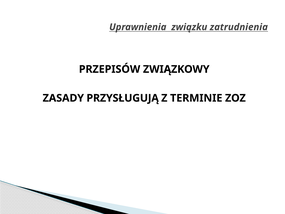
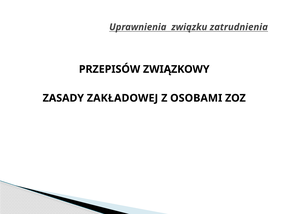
PRZYSŁUGUJĄ: PRZYSŁUGUJĄ -> ZAKŁADOWEJ
TERMINIE: TERMINIE -> OSOBAMI
